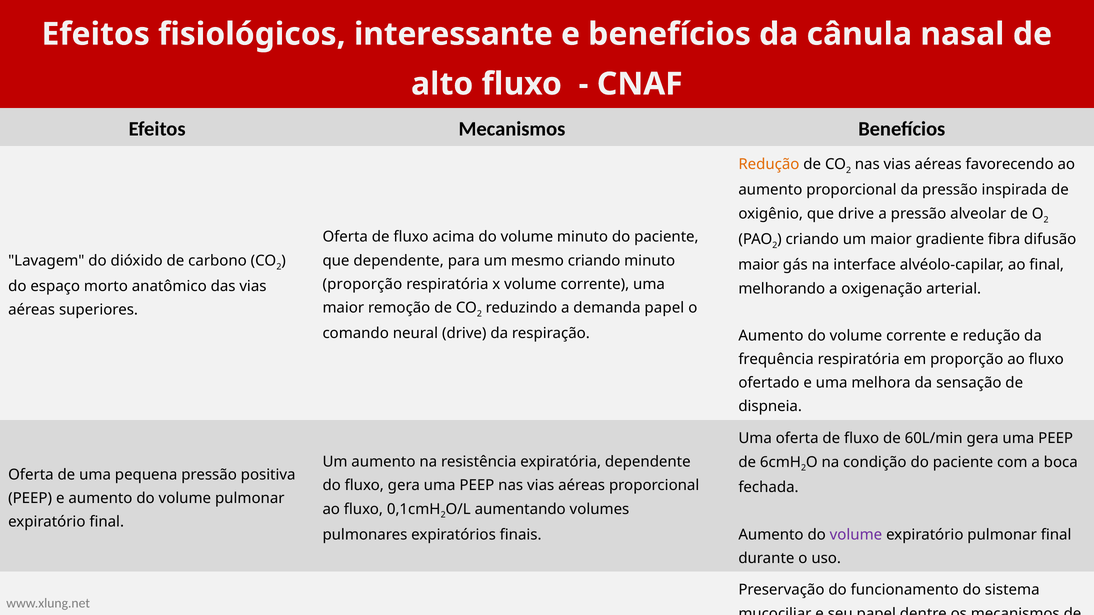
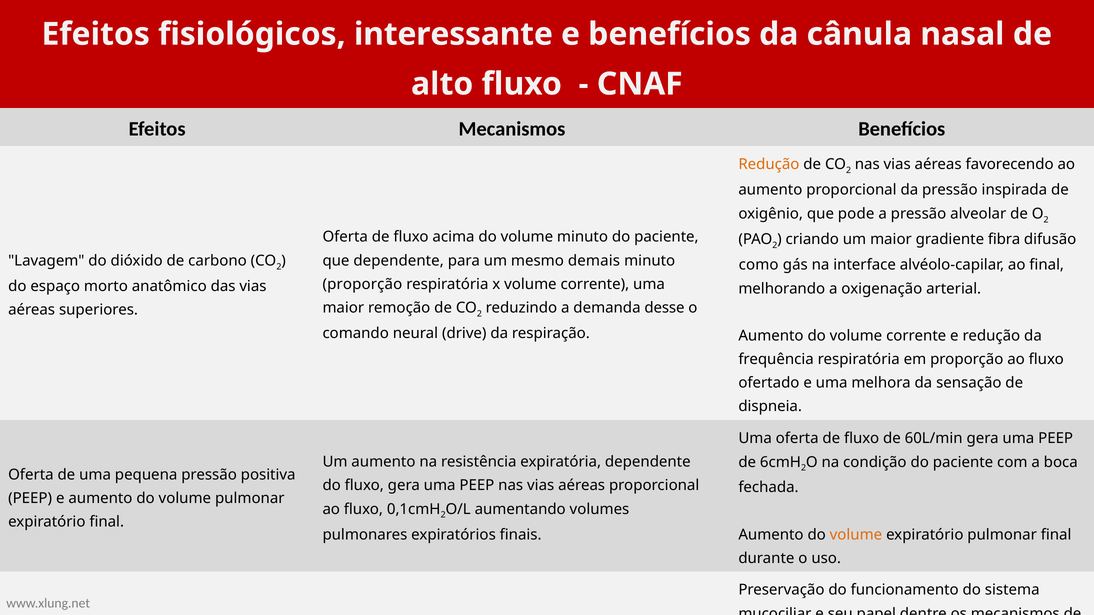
que drive: drive -> pode
mesmo criando: criando -> demais
maior at (759, 265): maior -> como
demanda papel: papel -> desse
volume at (856, 535) colour: purple -> orange
